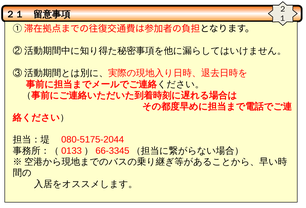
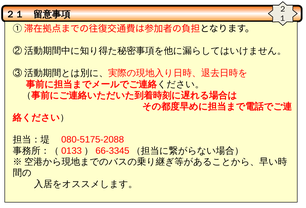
080-5175-2044: 080-5175-2044 -> 080-5175-2088
